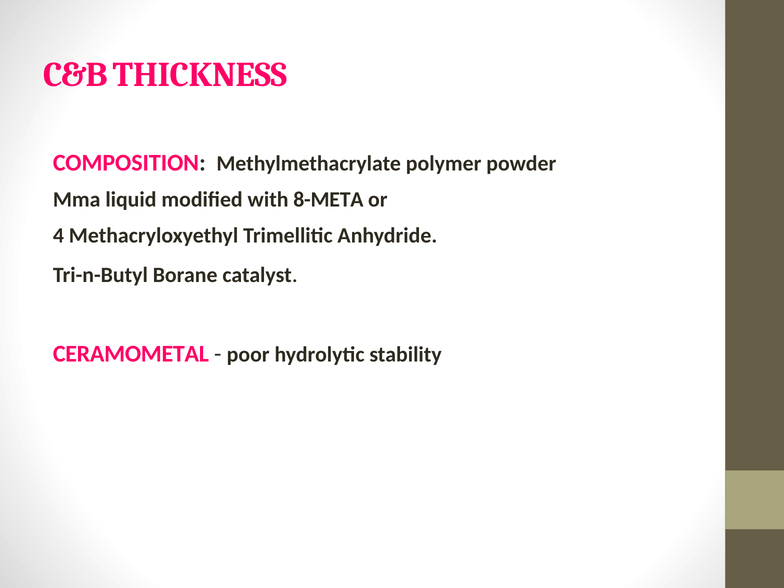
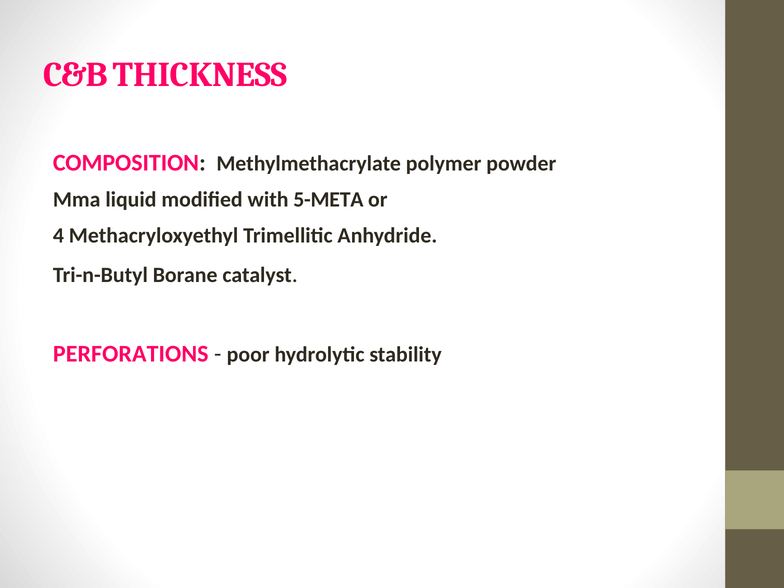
8-META: 8-META -> 5-META
CERAMOMETAL: CERAMOMETAL -> PERFORATIONS
